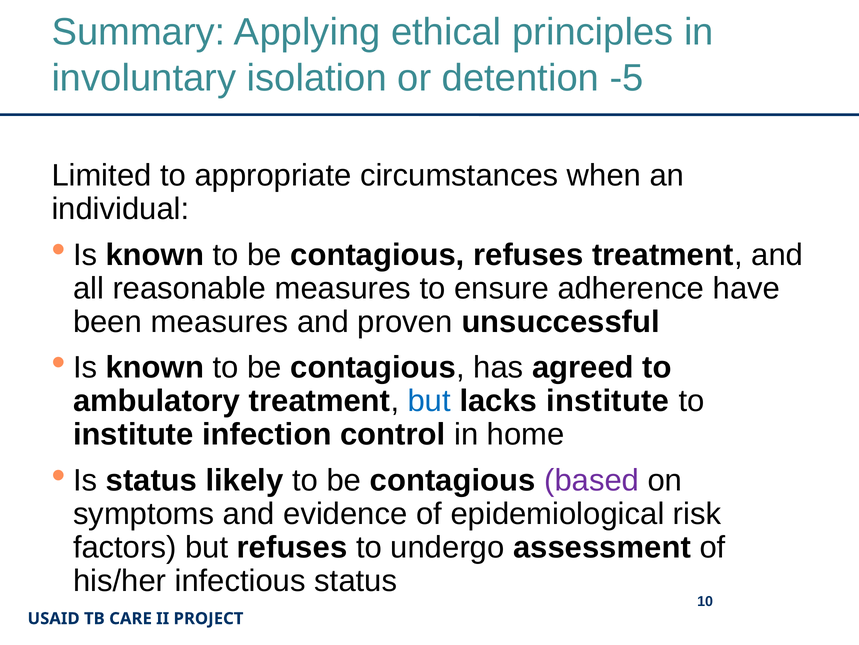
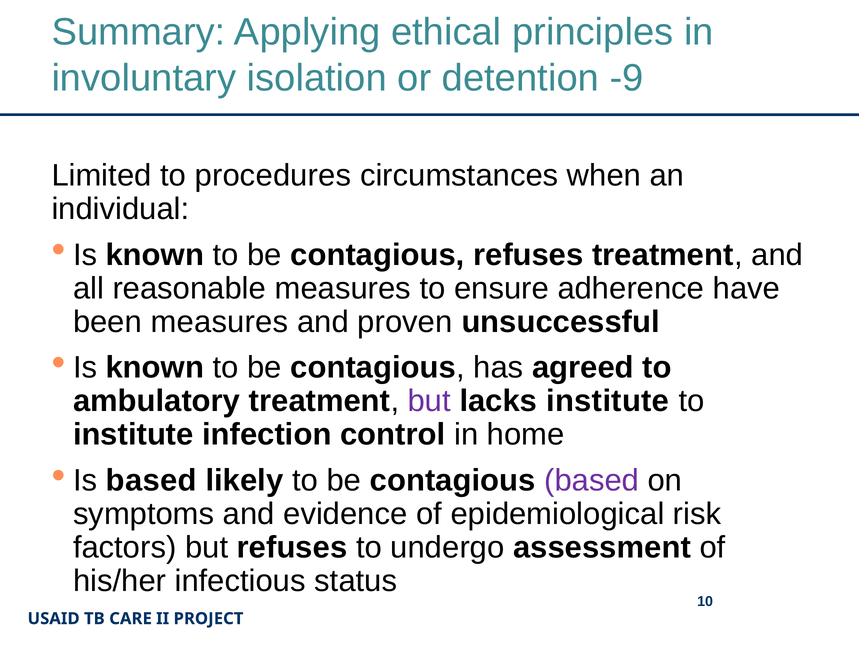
-5: -5 -> -9
appropriate: appropriate -> procedures
but at (429, 401) colour: blue -> purple
Is status: status -> based
